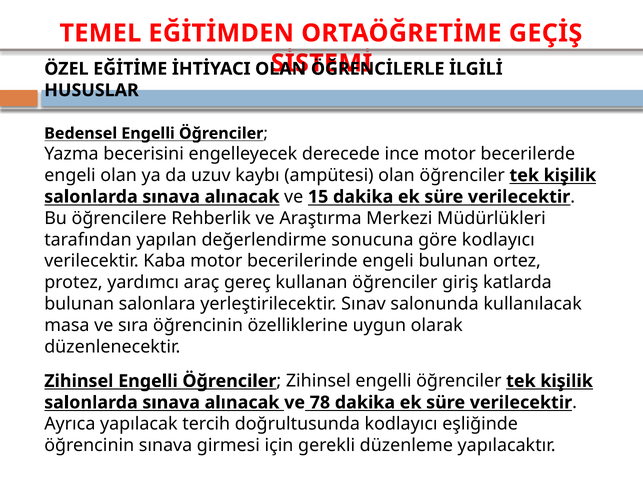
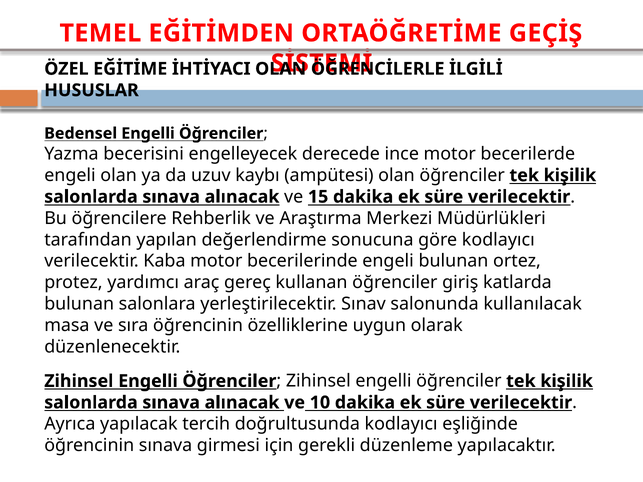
78: 78 -> 10
